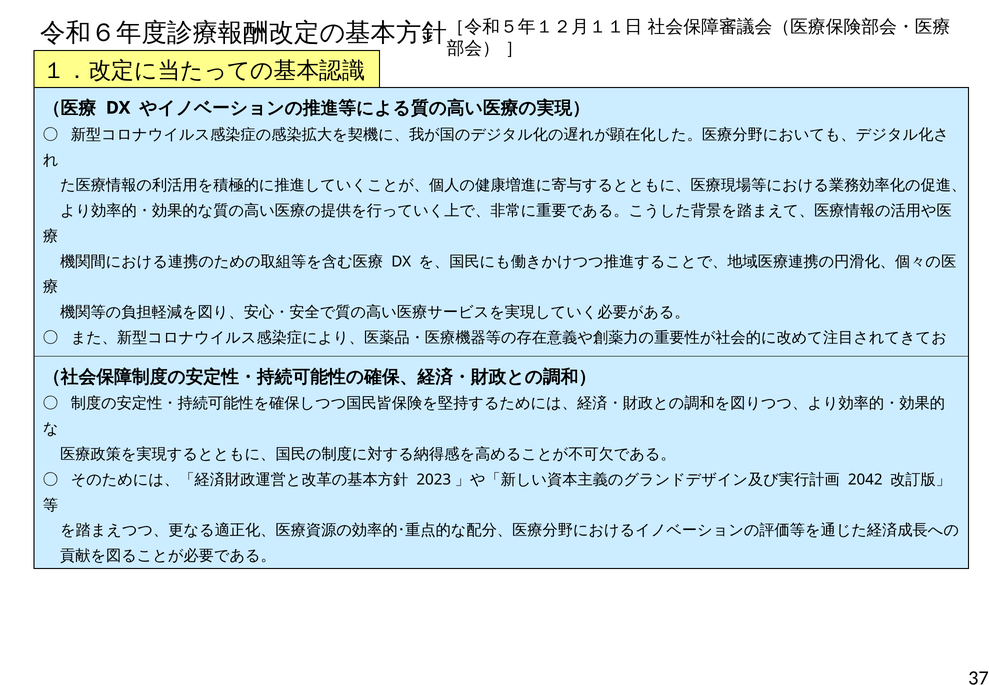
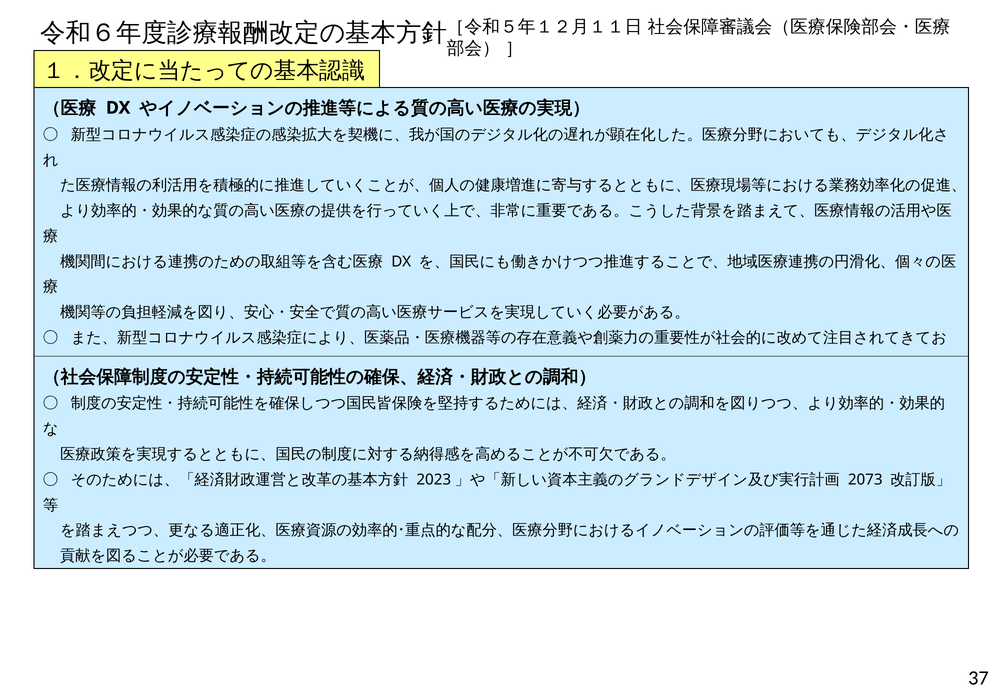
2042: 2042 -> 2073
